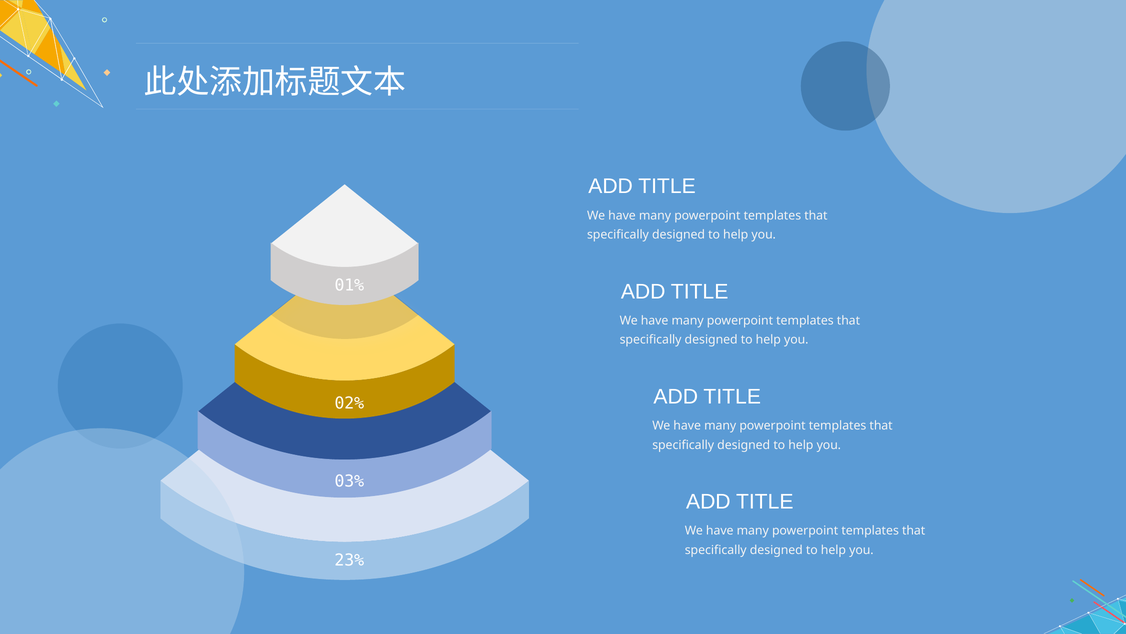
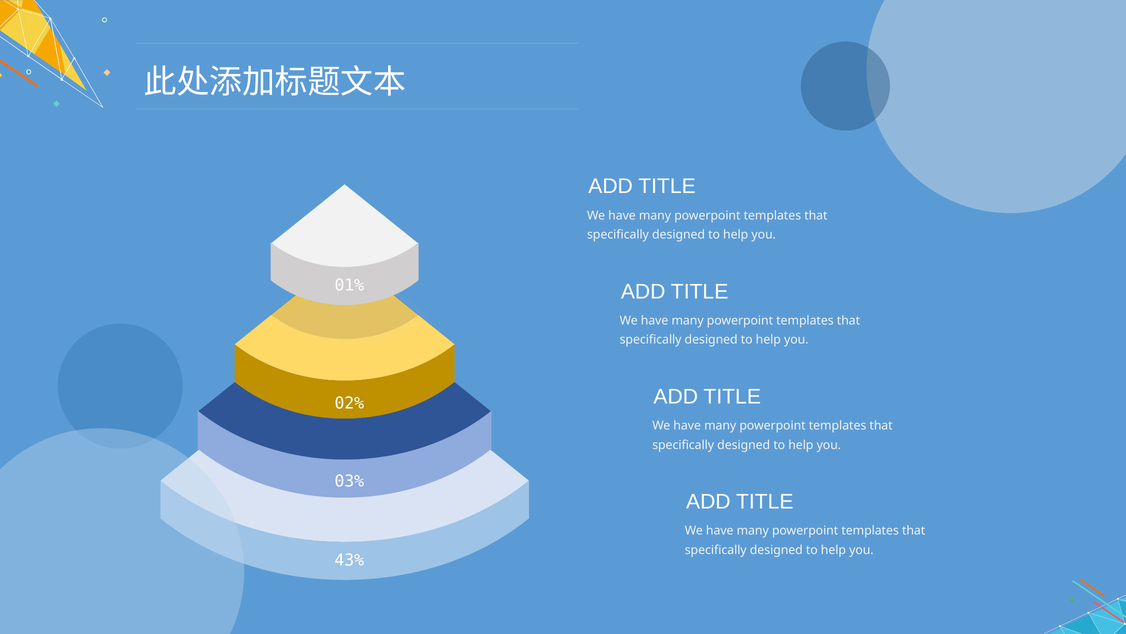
23%: 23% -> 43%
